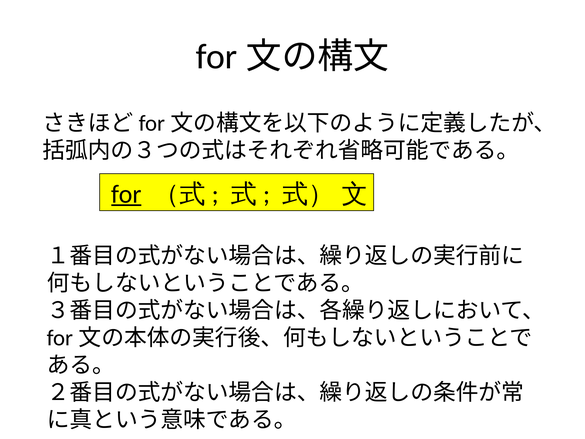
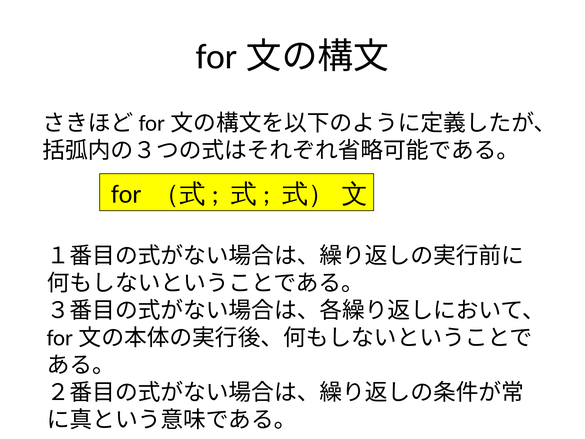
for underline: present -> none
